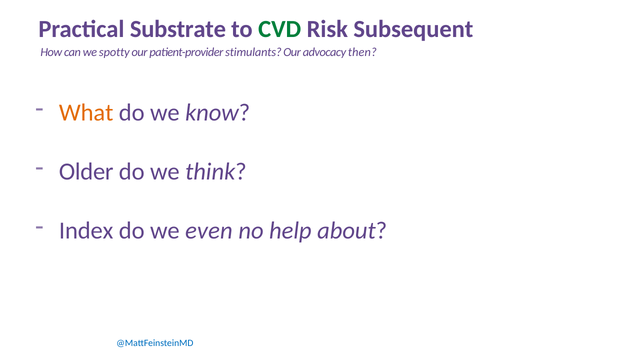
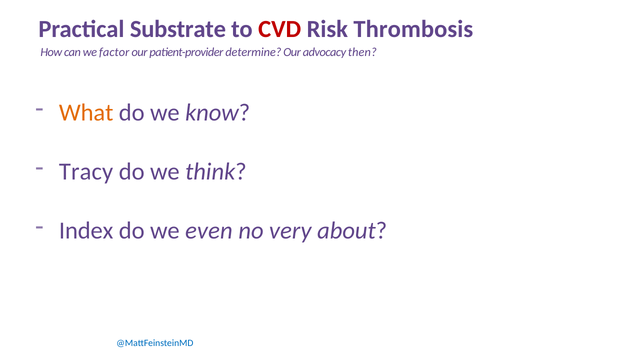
CVD colour: green -> red
Subsequent: Subsequent -> Thrombosis
spotty: spotty -> factor
stimulants: stimulants -> determine
Older: Older -> Tracy
help: help -> very
